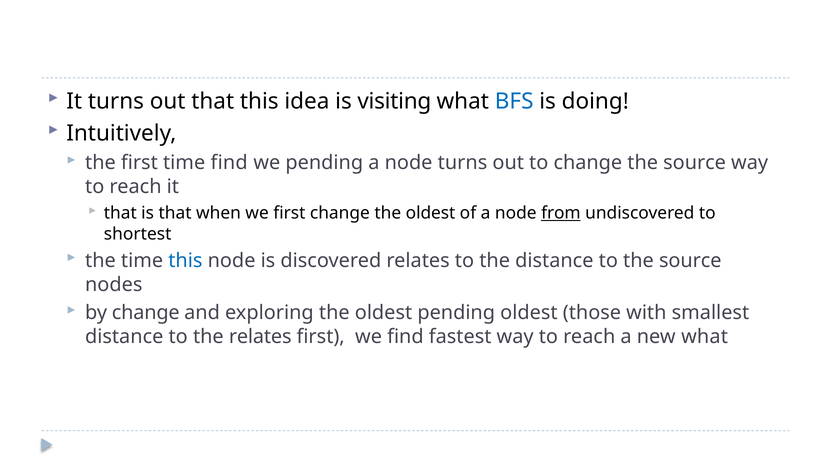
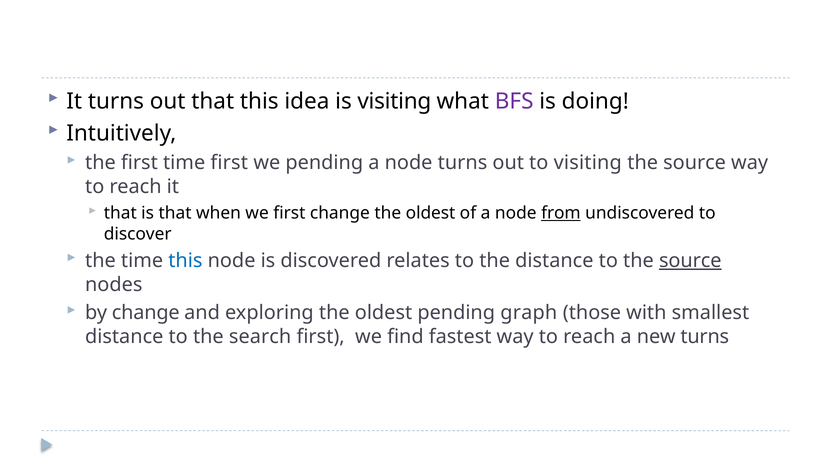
BFS colour: blue -> purple
time find: find -> first
to change: change -> visiting
shortest: shortest -> discover
source at (690, 261) underline: none -> present
pending oldest: oldest -> graph
the relates: relates -> search
new what: what -> turns
